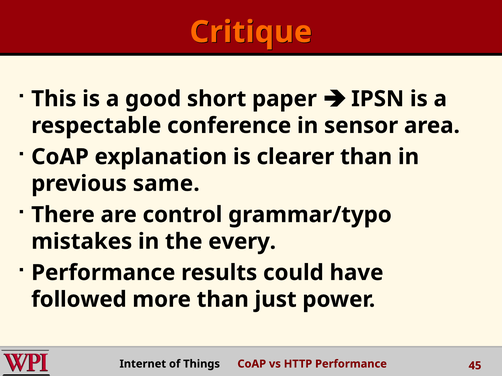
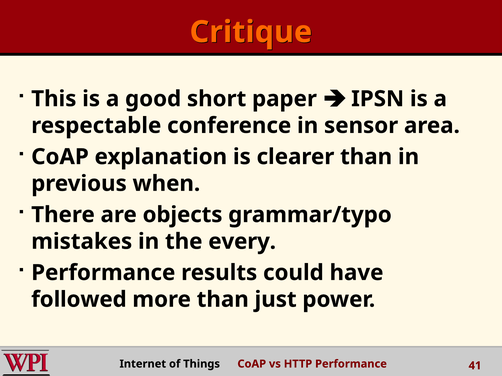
same: same -> when
control: control -> objects
45: 45 -> 41
